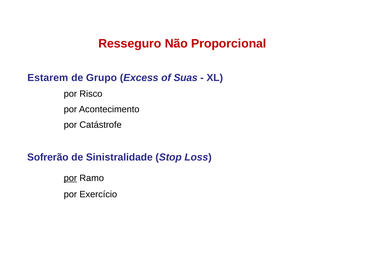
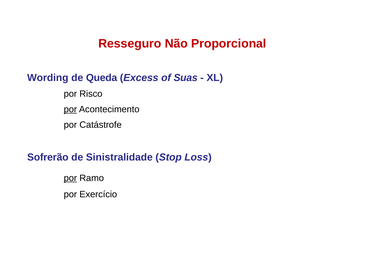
Estarem: Estarem -> Wording
Grupo: Grupo -> Queda
por at (70, 109) underline: none -> present
